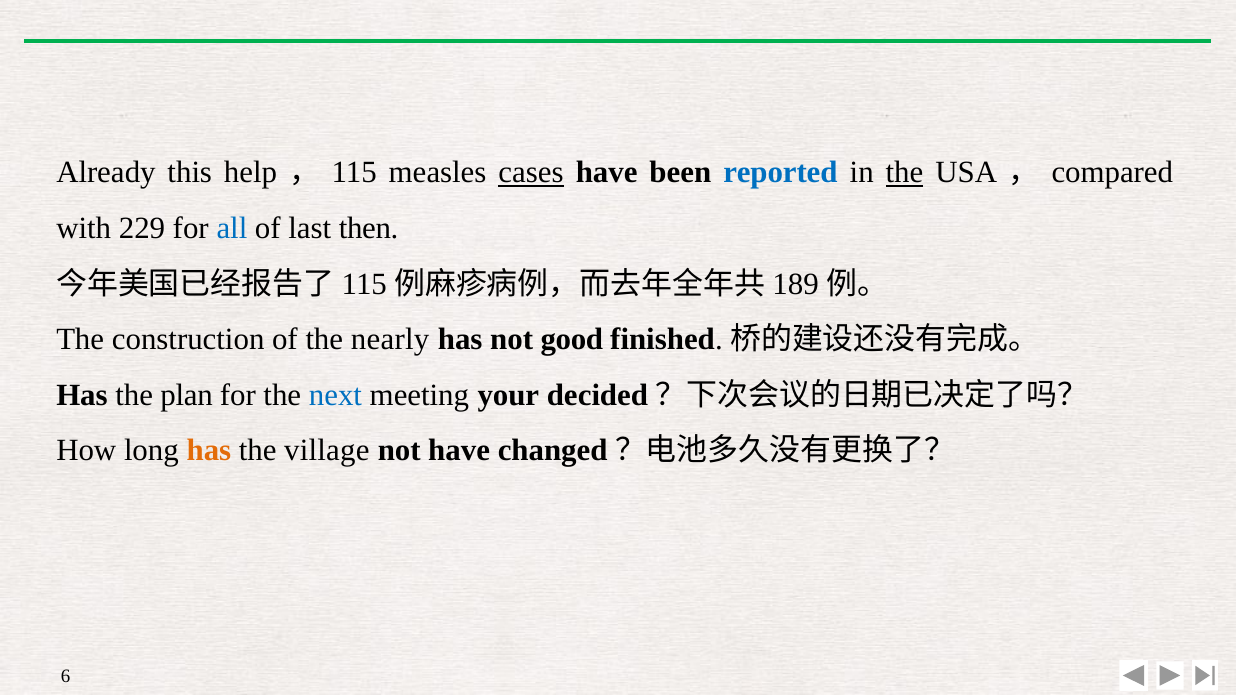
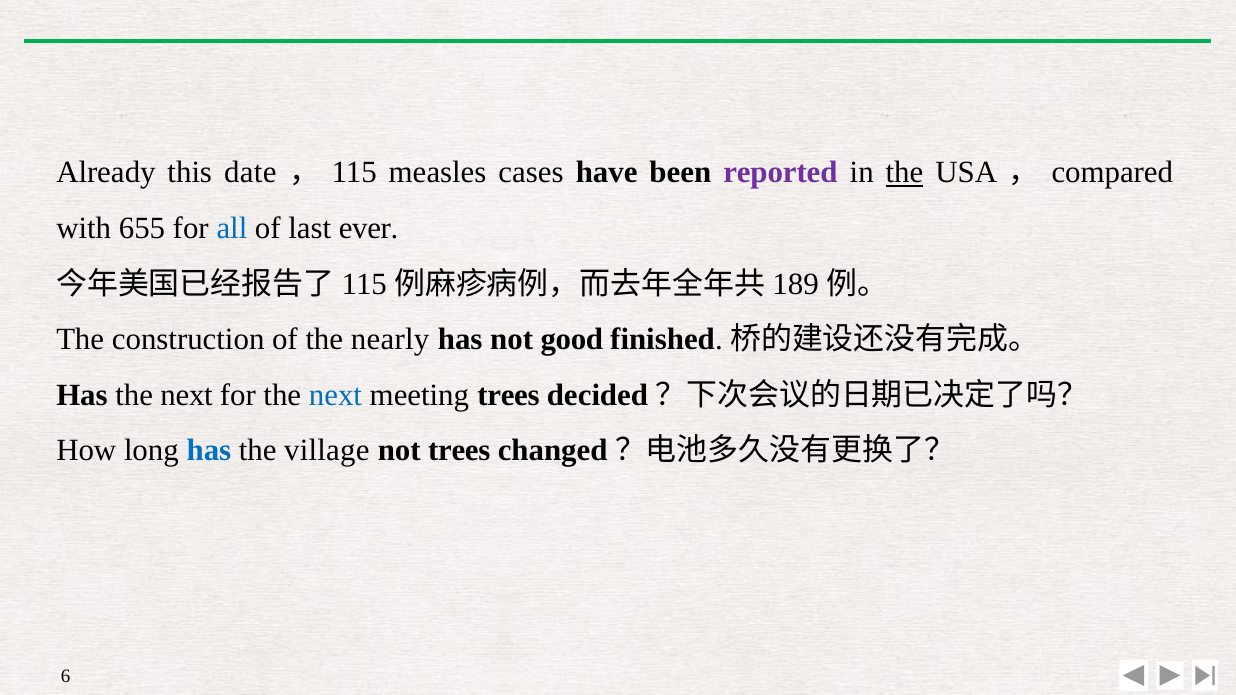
help: help -> date
cases underline: present -> none
reported colour: blue -> purple
229: 229 -> 655
then: then -> ever
Has the plan: plan -> next
meeting your: your -> trees
has at (209, 451) colour: orange -> blue
not have: have -> trees
